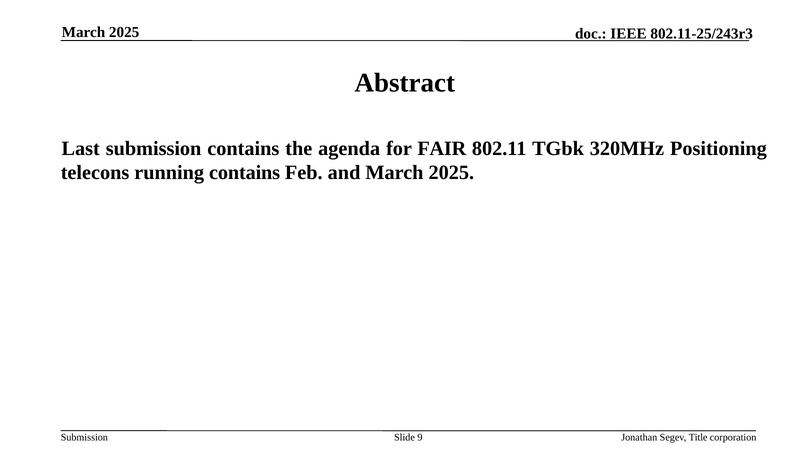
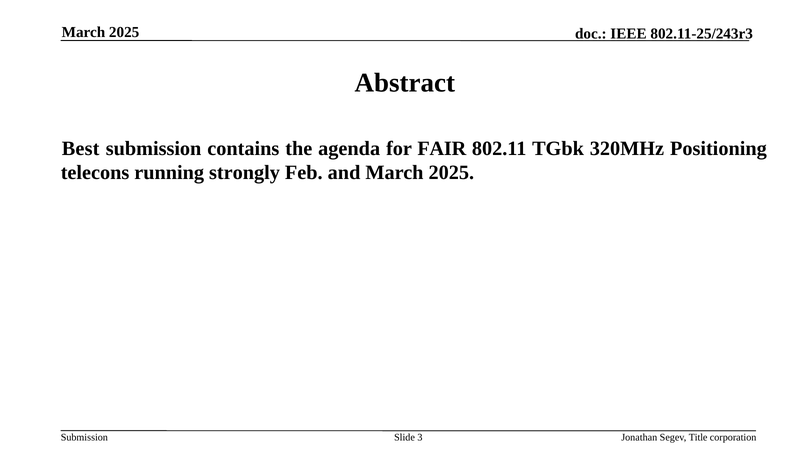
Last: Last -> Best
running contains: contains -> strongly
9: 9 -> 3
